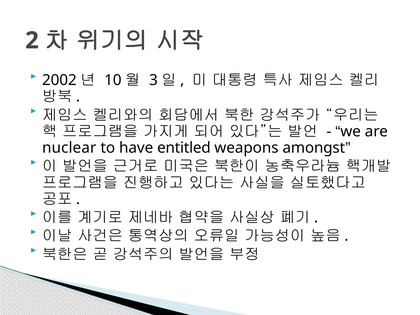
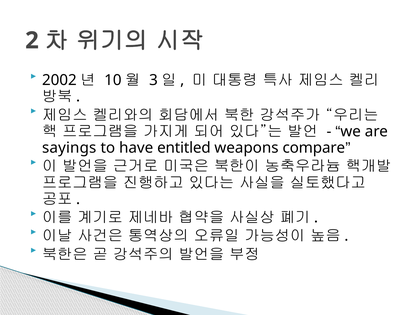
nuclear: nuclear -> sayings
amongst: amongst -> compare
